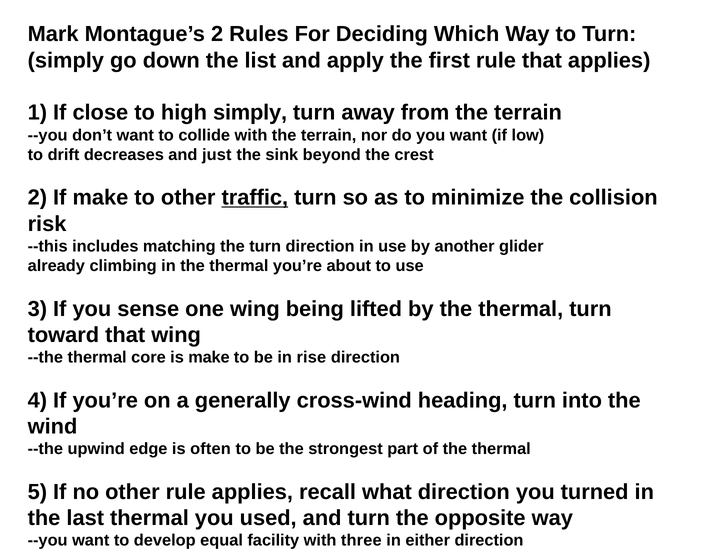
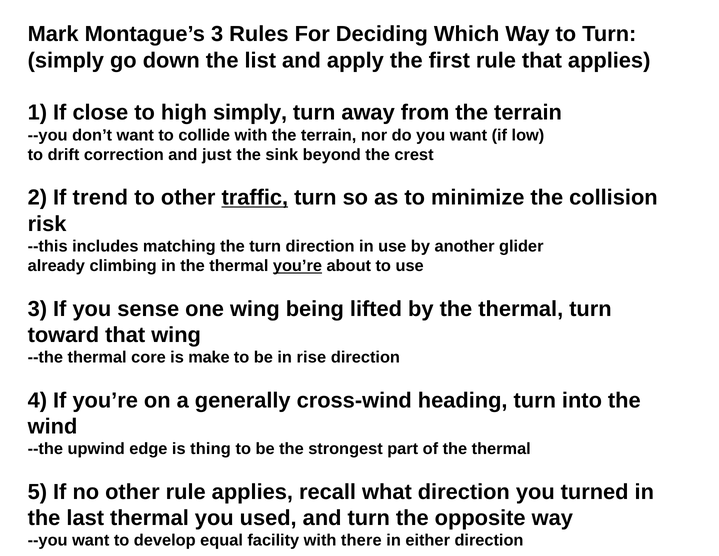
Montague’s 2: 2 -> 3
decreases: decreases -> correction
If make: make -> trend
you’re at (297, 266) underline: none -> present
often: often -> thing
three: three -> there
